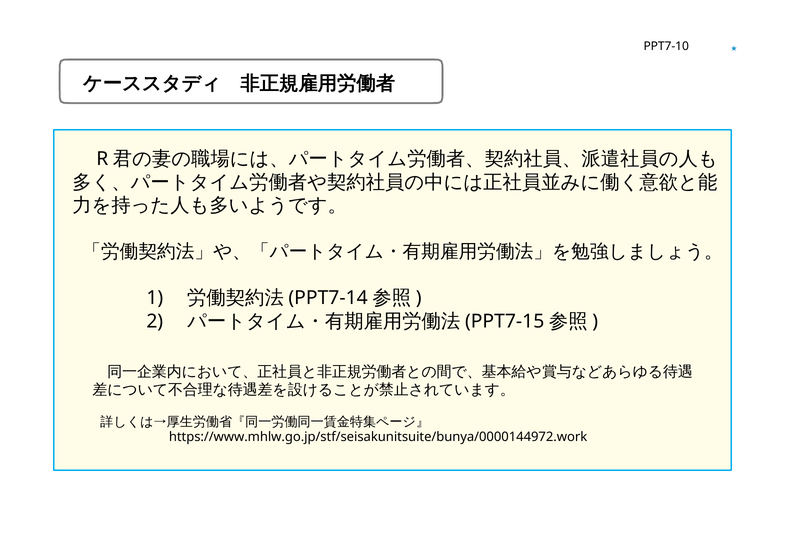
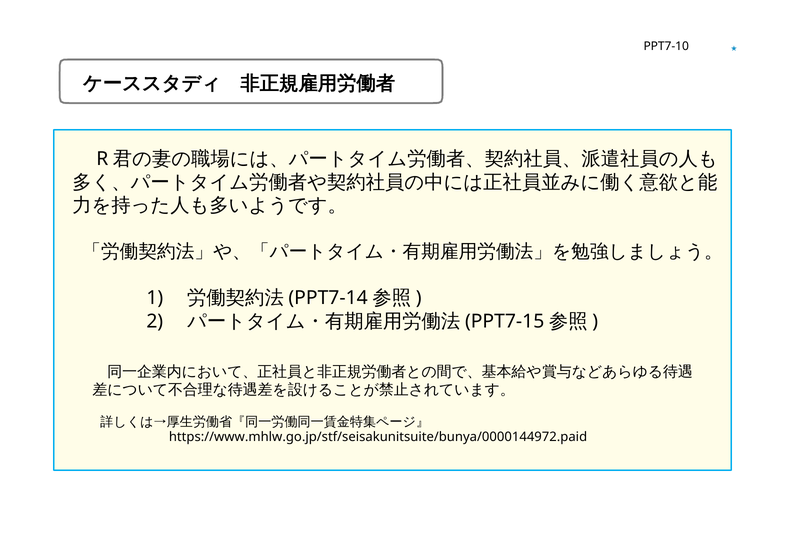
https://www.mhlw.go.jp/stf/seisakunitsuite/bunya/0000144972.work: https://www.mhlw.go.jp/stf/seisakunitsuite/bunya/0000144972.work -> https://www.mhlw.go.jp/stf/seisakunitsuite/bunya/0000144972.paid
